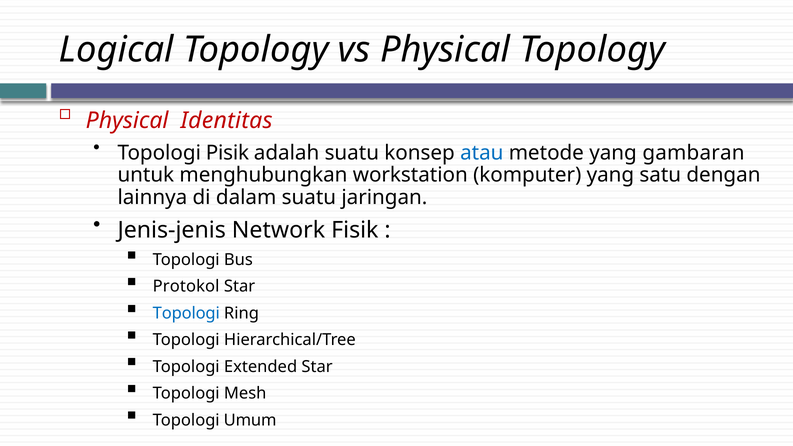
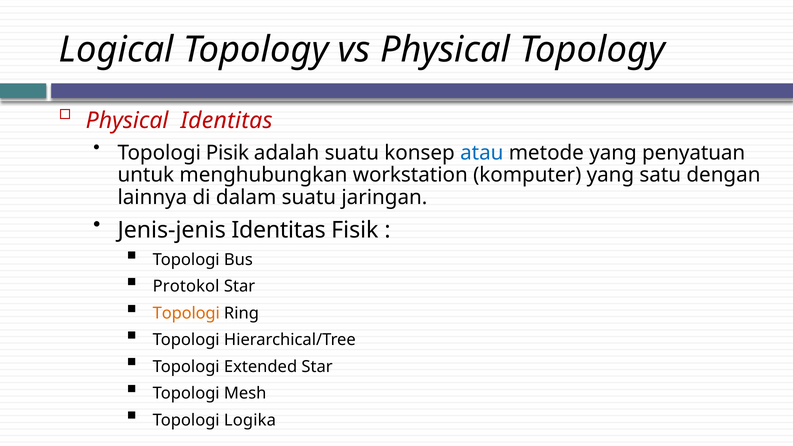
gambaran: gambaran -> penyatuan
Jenis-jenis Network: Network -> Identitas
Topologi at (186, 313) colour: blue -> orange
Umum: Umum -> Logika
